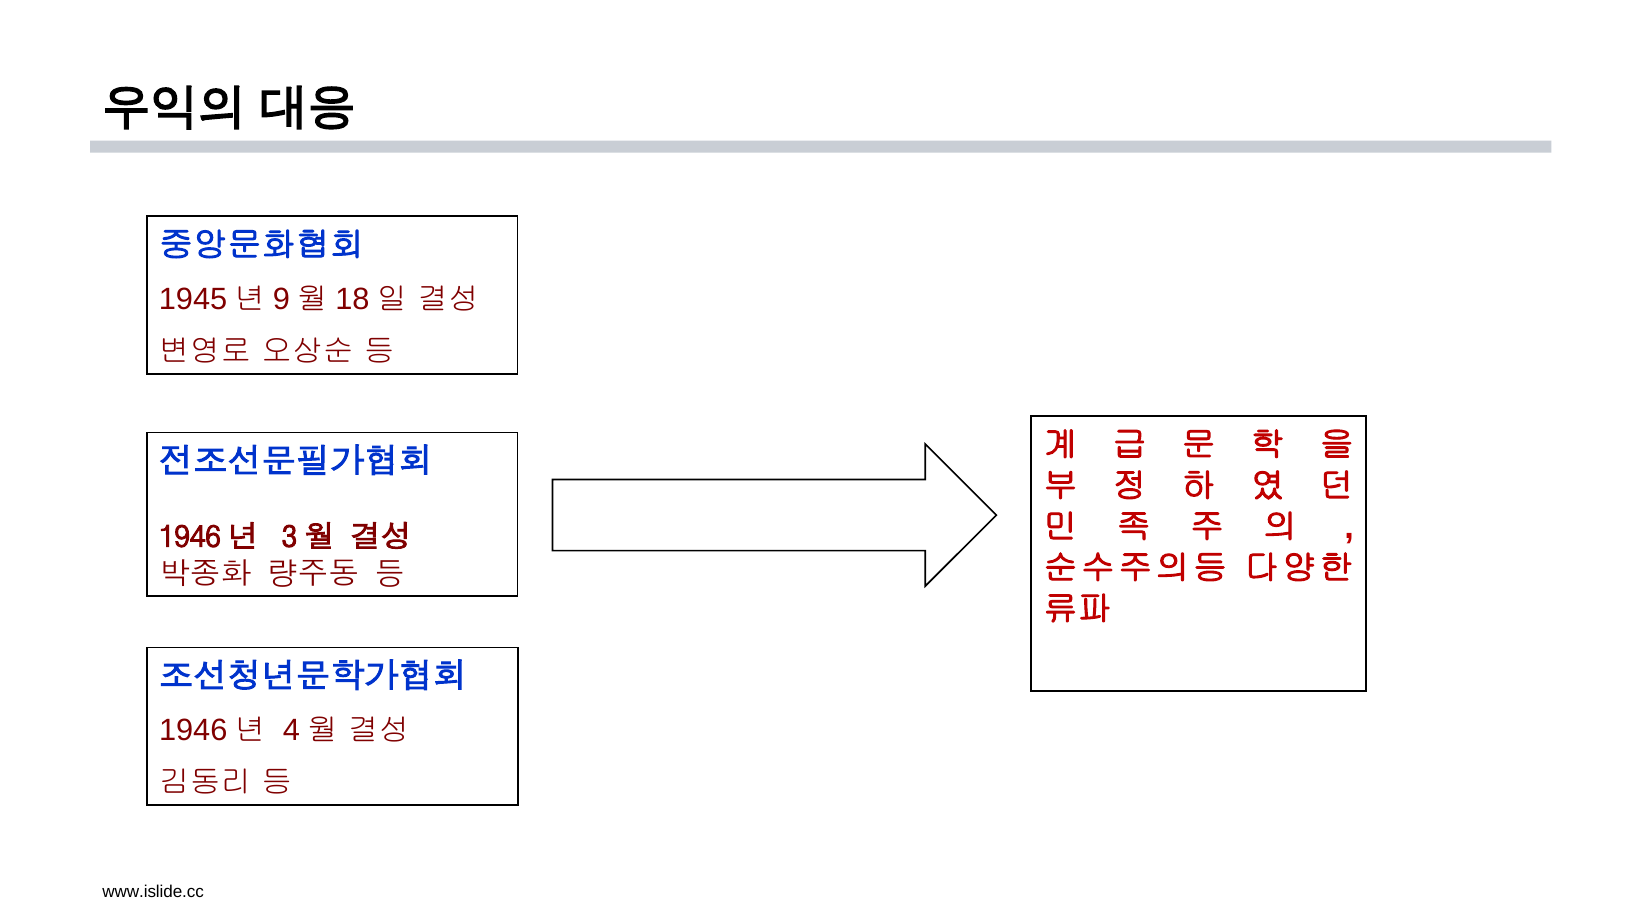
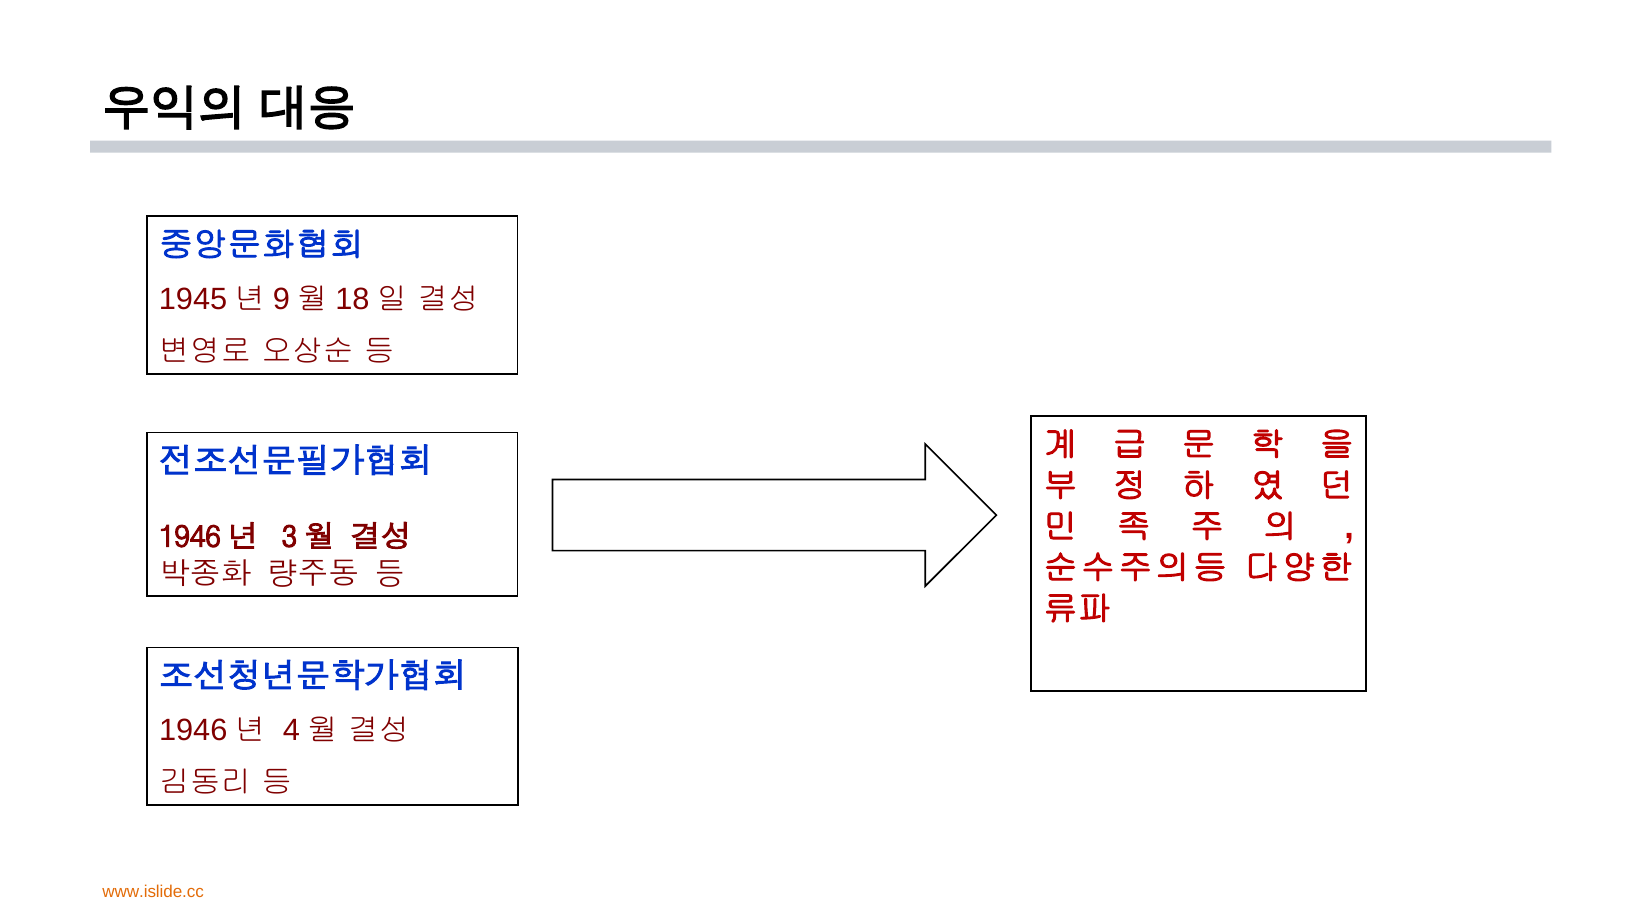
www.islide.cc colour: black -> orange
